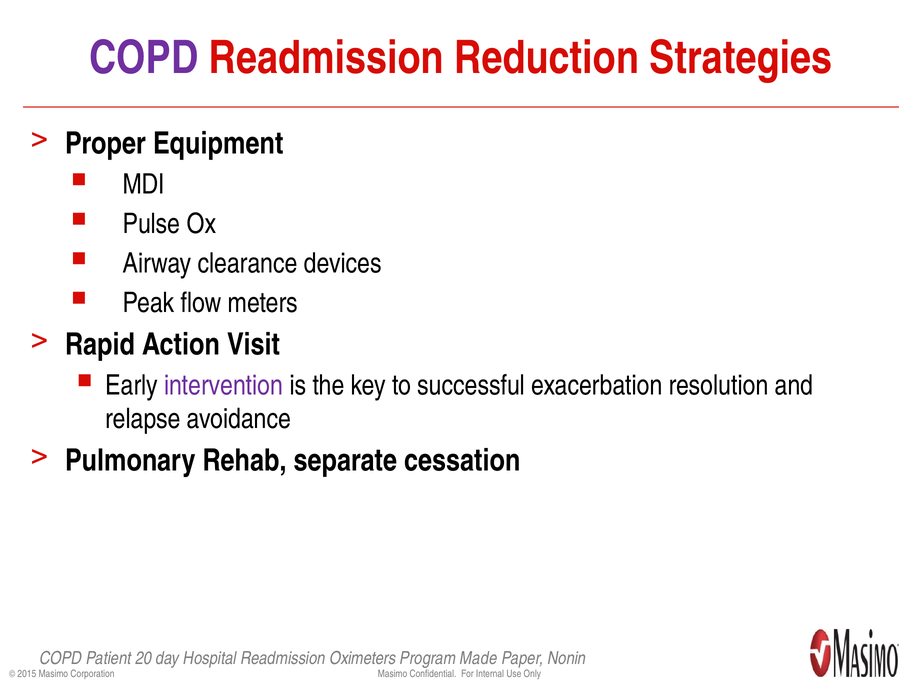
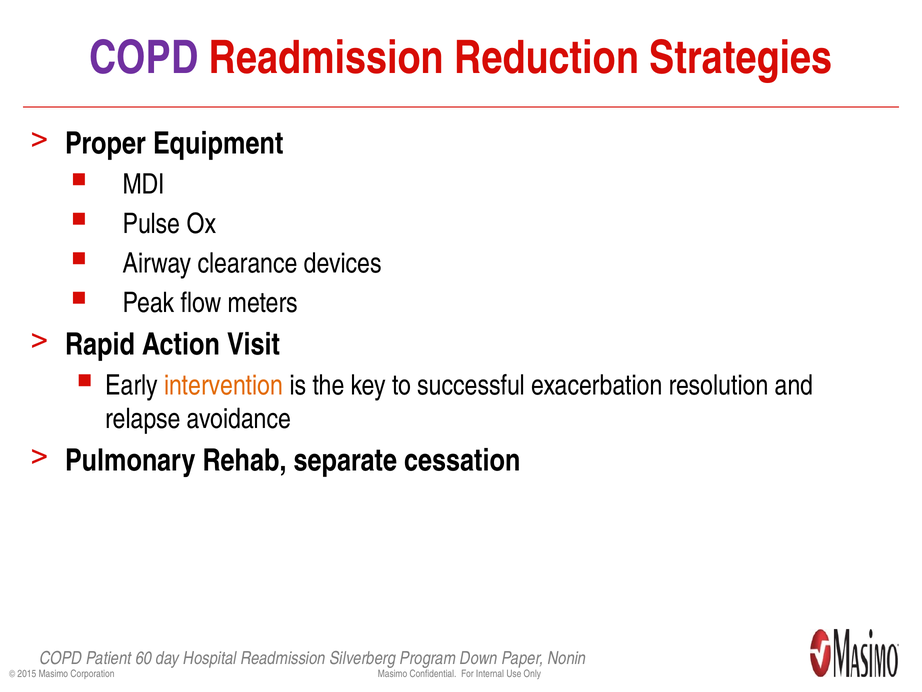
intervention colour: purple -> orange
20: 20 -> 60
Oximeters: Oximeters -> Silverberg
Made: Made -> Down
